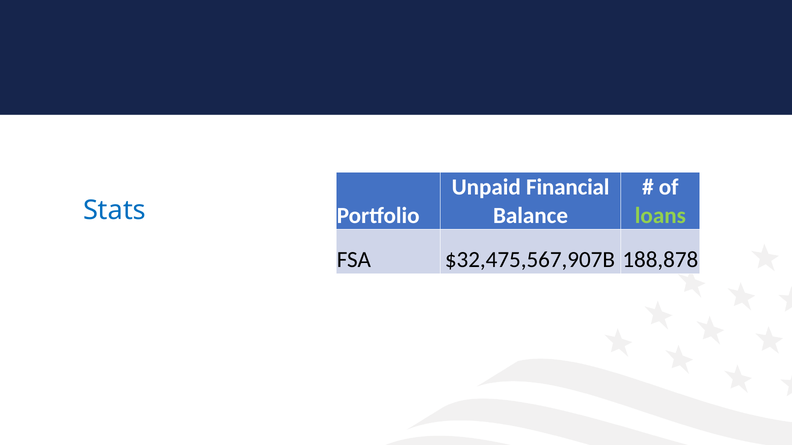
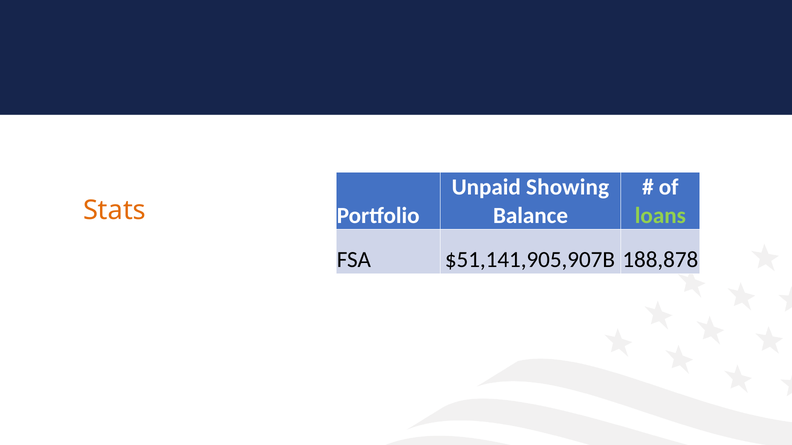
Financial: Financial -> Showing
Stats colour: blue -> orange
$32,475,567,907B: $32,475,567,907B -> $51,141,905,907B
